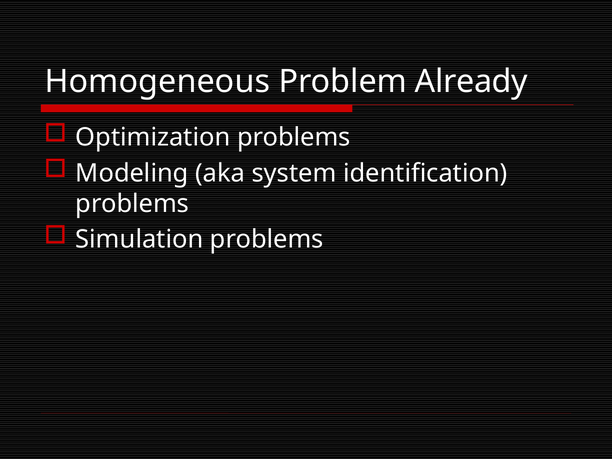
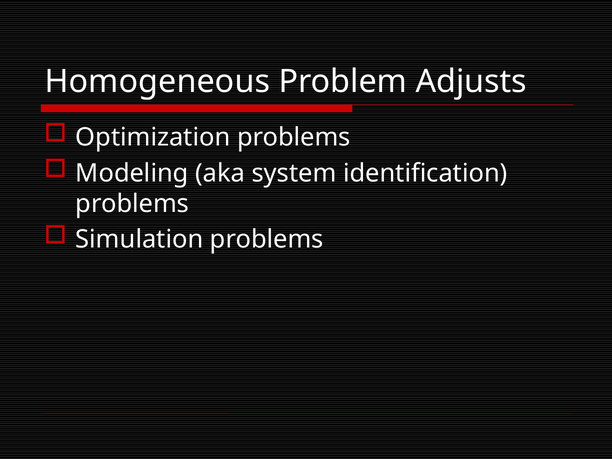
Already: Already -> Adjusts
